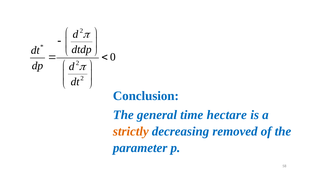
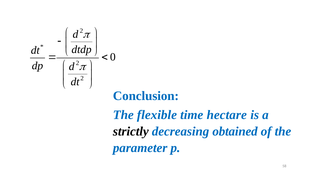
general: general -> flexible
strictly colour: orange -> black
removed: removed -> obtained
